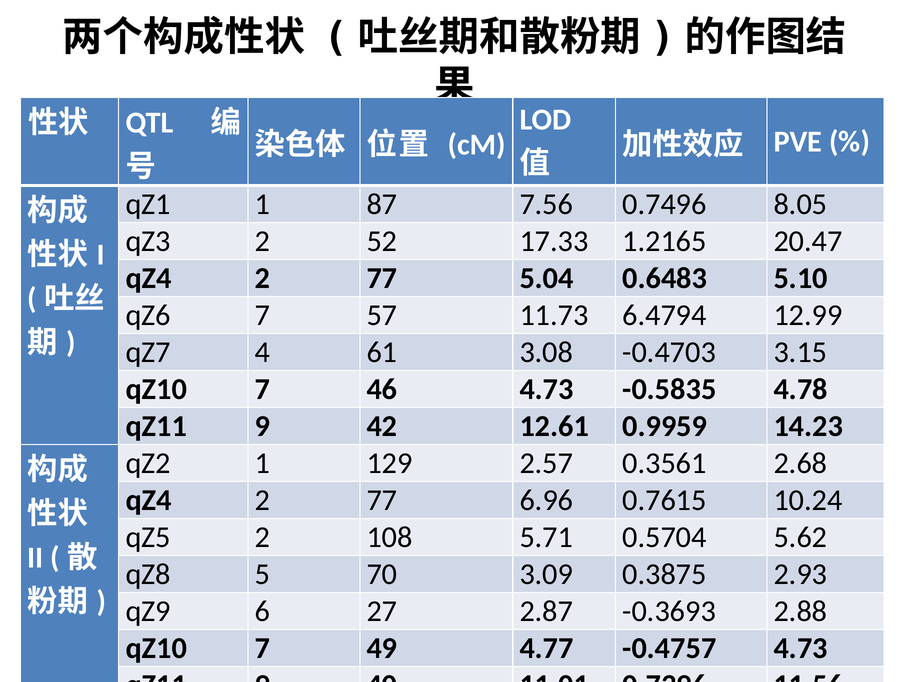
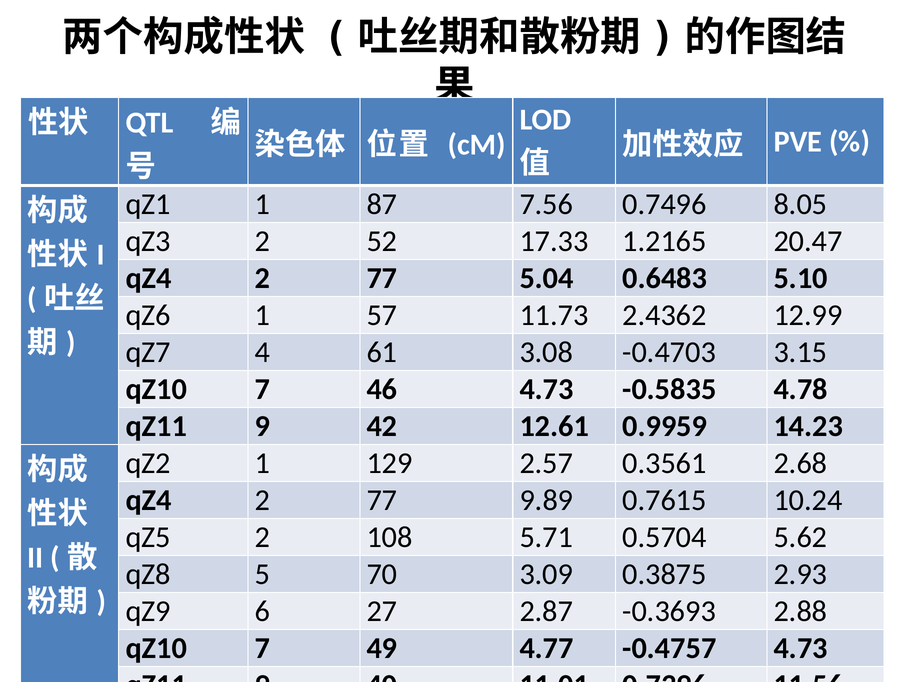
qZ6 7: 7 -> 1
6.4794: 6.4794 -> 2.4362
6.96: 6.96 -> 9.89
